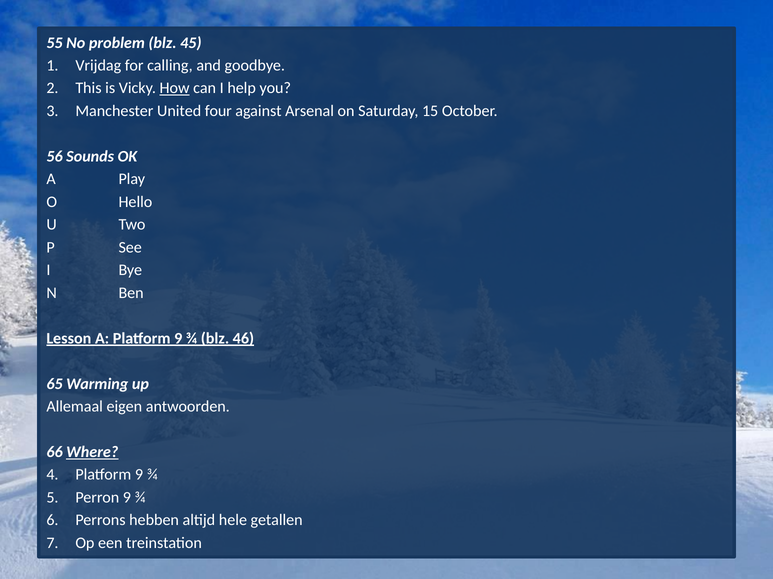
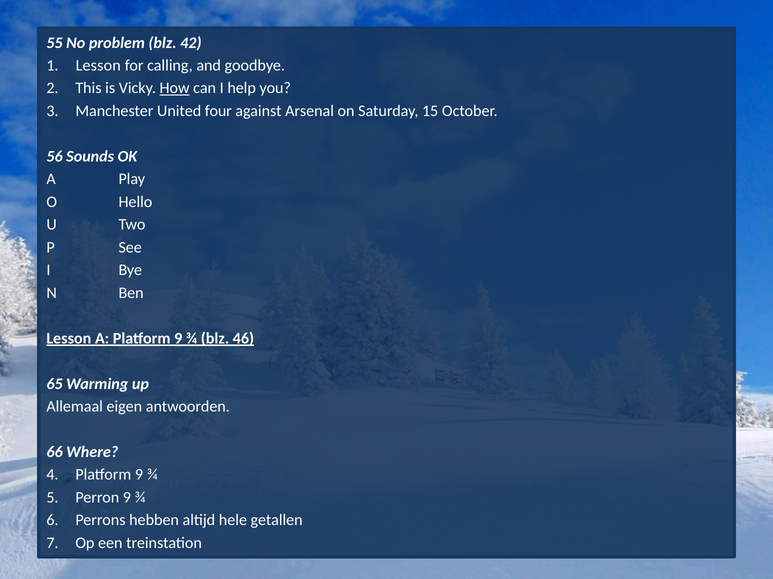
45: 45 -> 42
Vrijdag at (98, 66): Vrijdag -> Lesson
Where underline: present -> none
